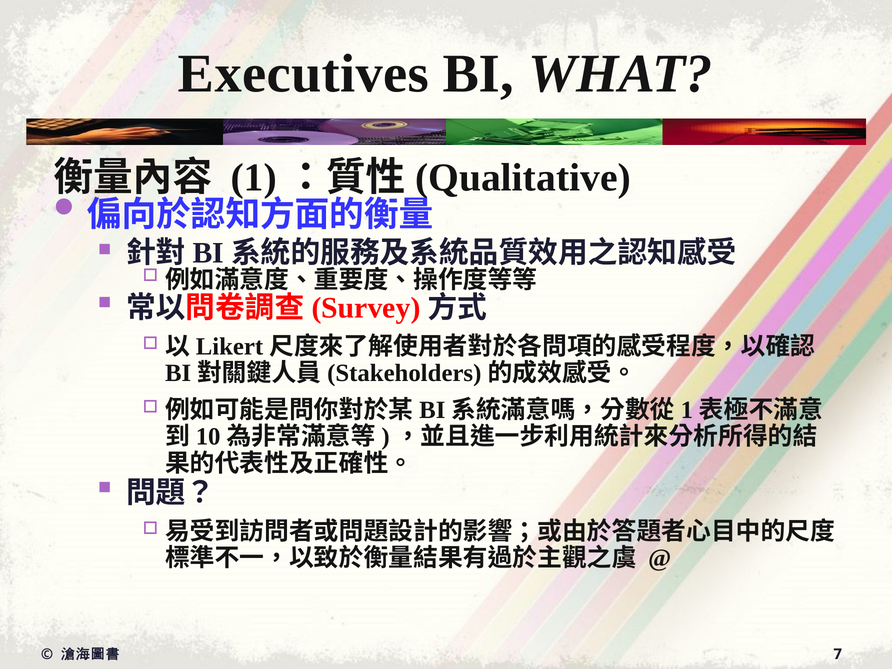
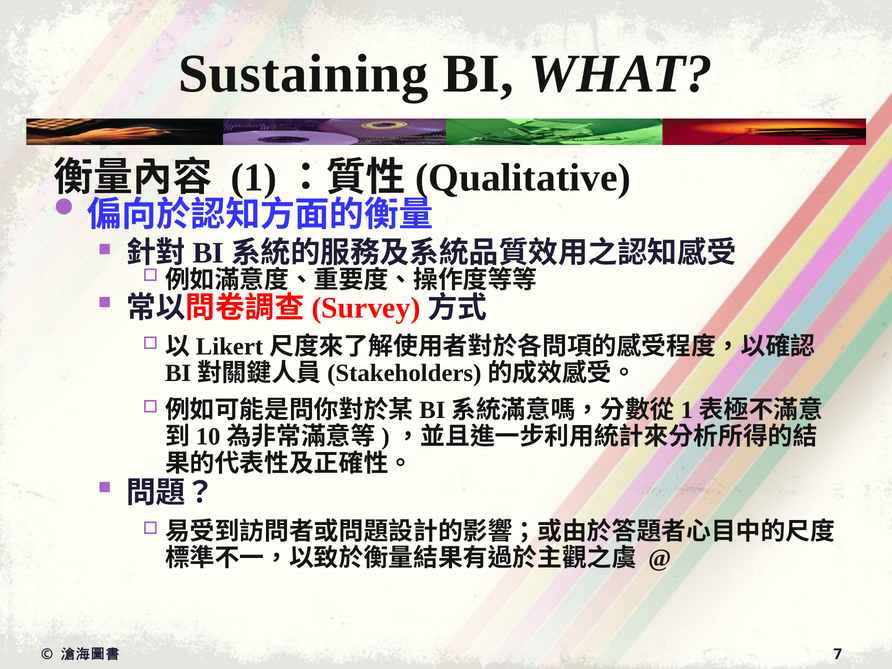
Executives: Executives -> Sustaining
